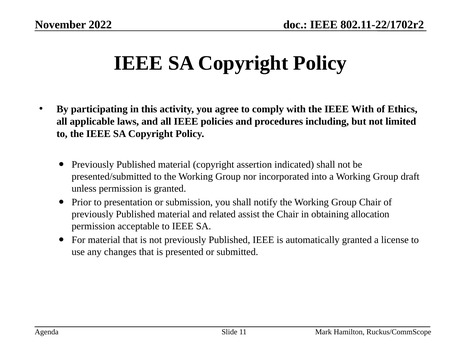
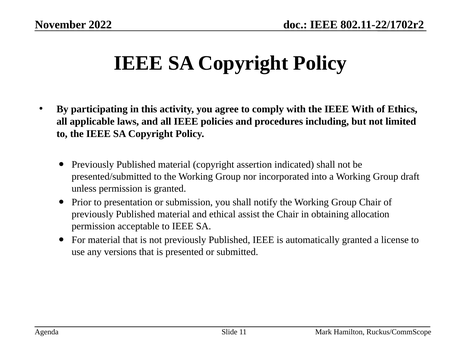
related: related -> ethical
changes: changes -> versions
